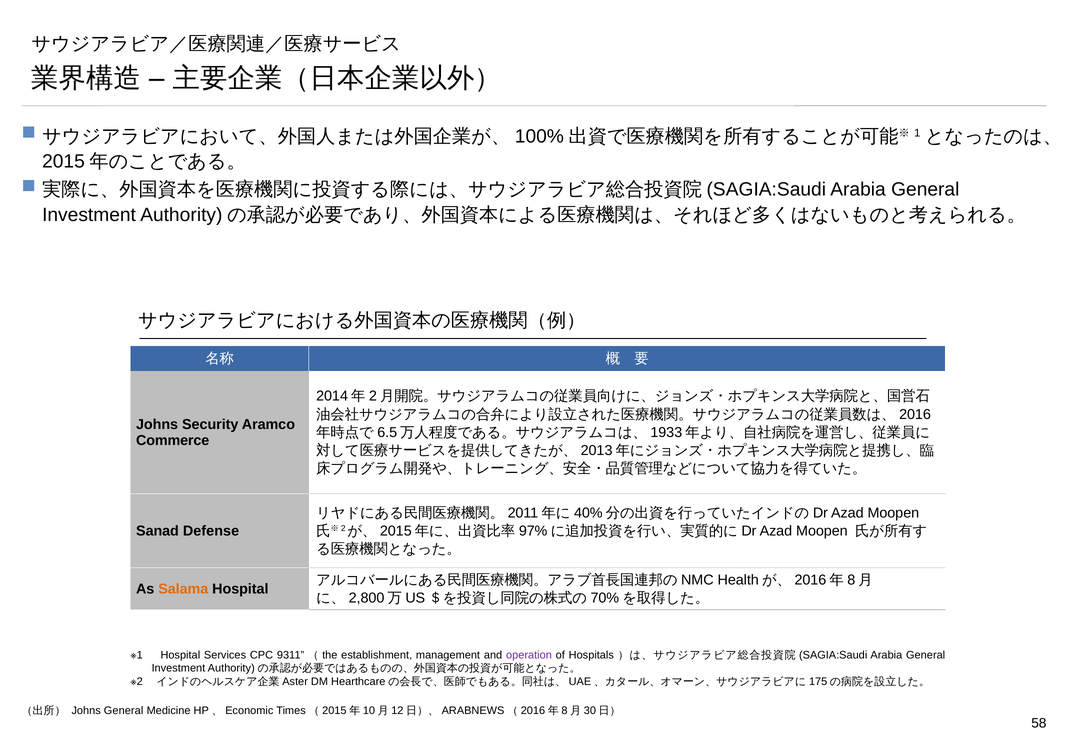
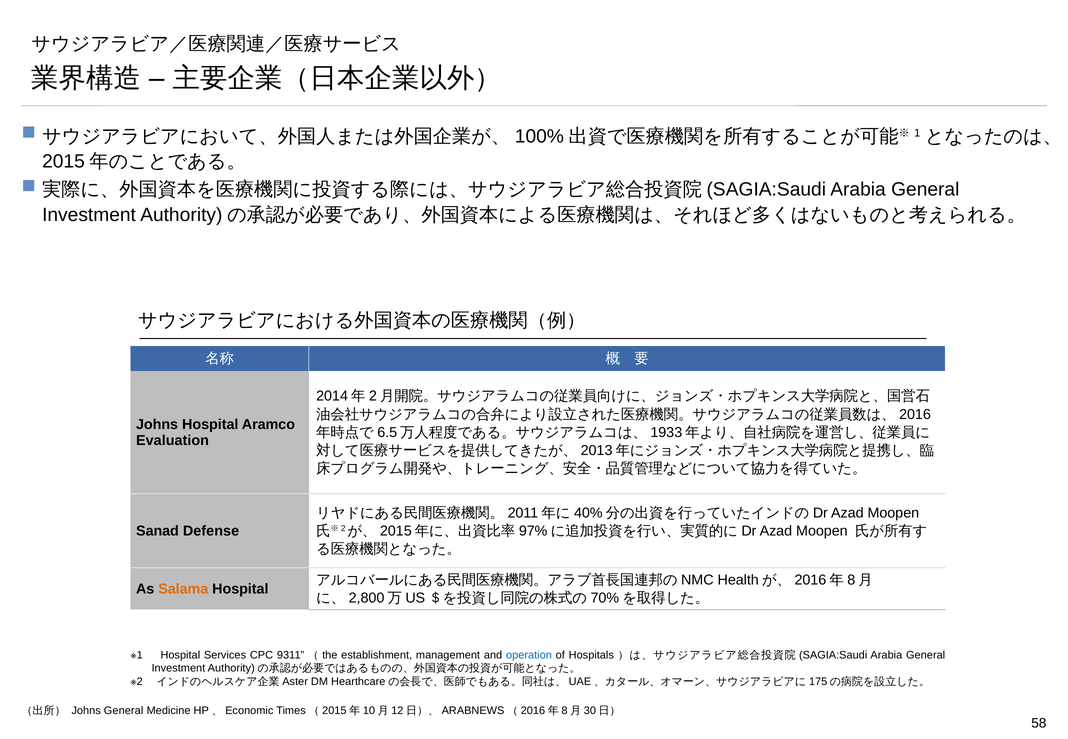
Johns Security: Security -> Hospital
Commerce: Commerce -> Evaluation
operation colour: purple -> blue
